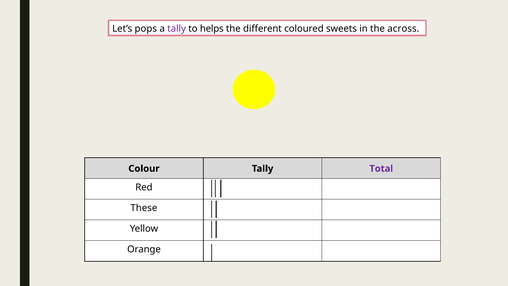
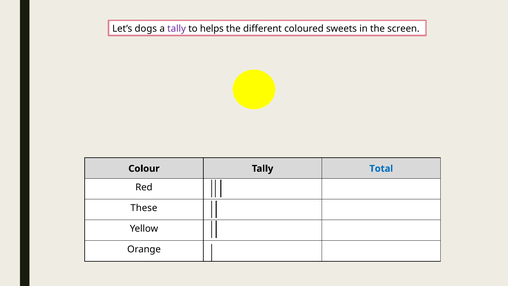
pops: pops -> dogs
across: across -> screen
Total colour: purple -> blue
